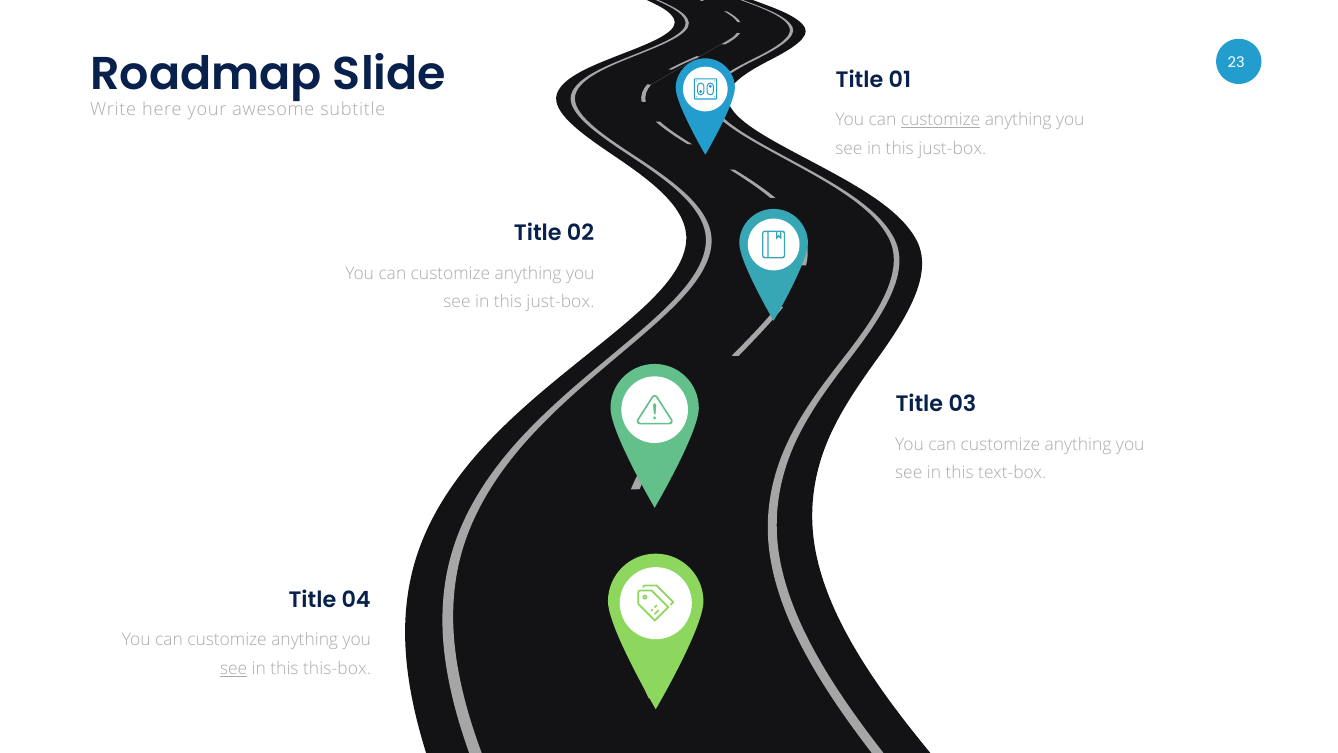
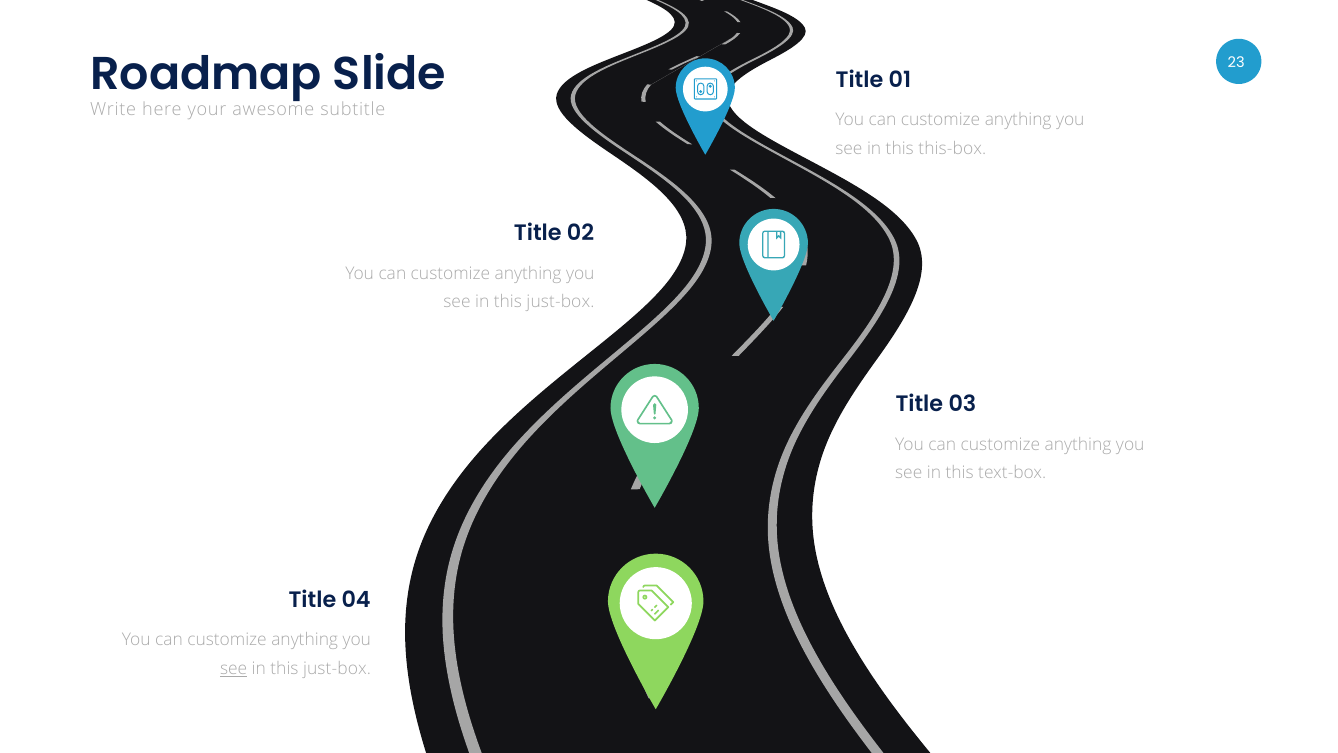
customize at (941, 120) underline: present -> none
just-box at (952, 149): just-box -> this-box
this-box at (337, 669): this-box -> just-box
